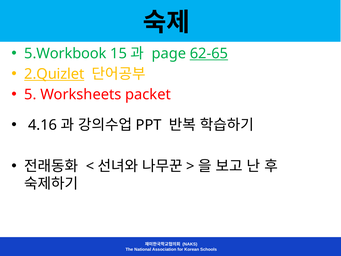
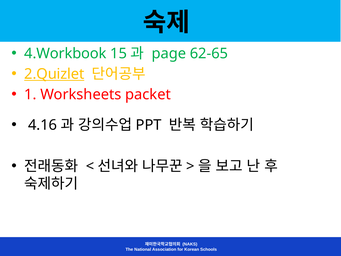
5.Workbook: 5.Workbook -> 4.Workbook
62-65 underline: present -> none
5: 5 -> 1
